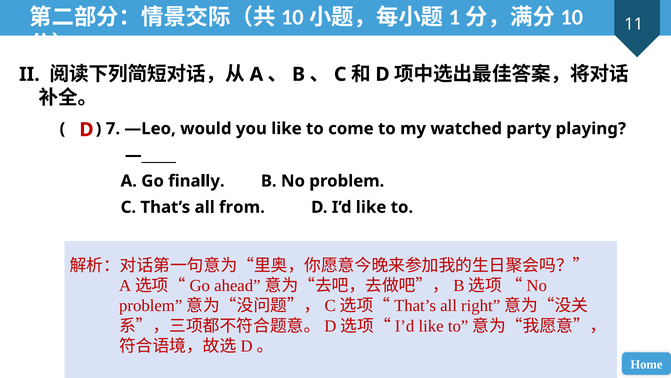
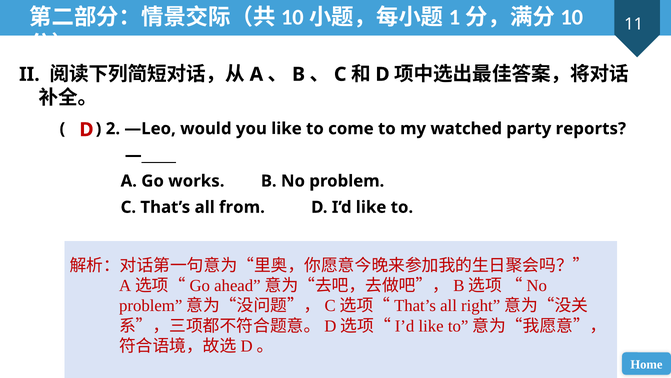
7: 7 -> 2
playing: playing -> reports
finally: finally -> works
